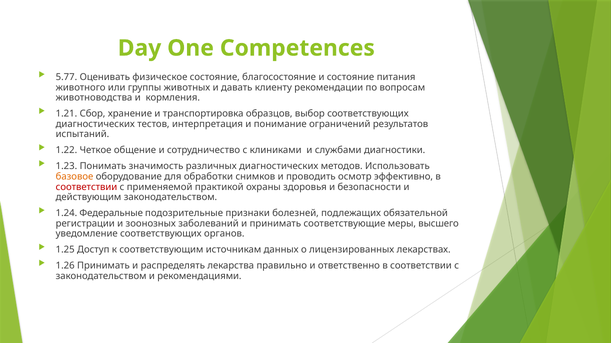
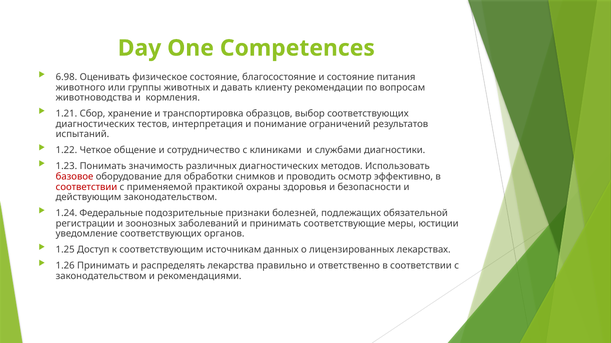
5.77: 5.77 -> 6.98
базовое colour: orange -> red
высшего: высшего -> юстиции
